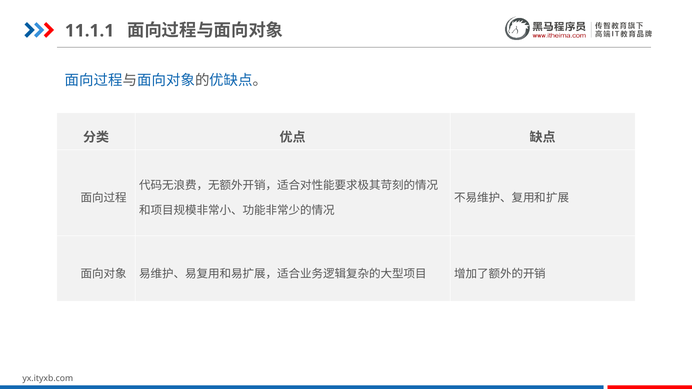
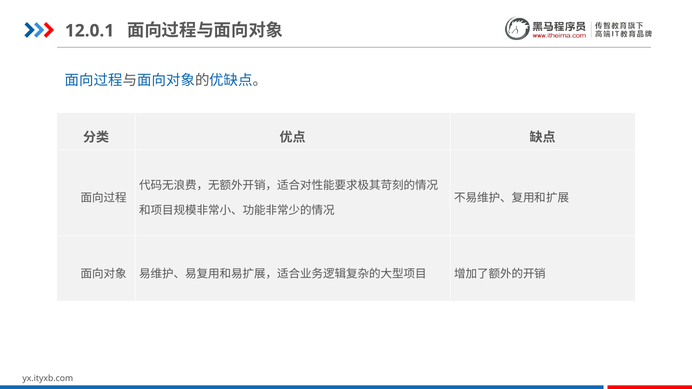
11.1.1: 11.1.1 -> 12.0.1
